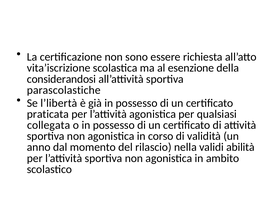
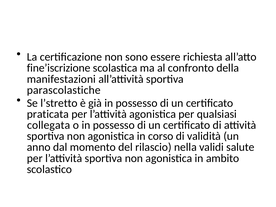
vita’iscrizione: vita’iscrizione -> fine’iscrizione
esenzione: esenzione -> confronto
considerandosi: considerandosi -> manifestazioni
l’libertà: l’libertà -> l’stretto
abilità: abilità -> salute
